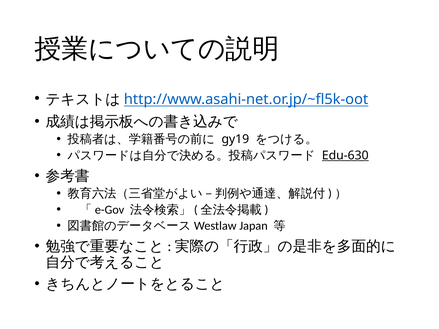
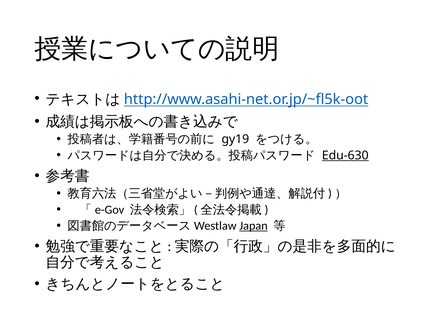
Japan underline: none -> present
